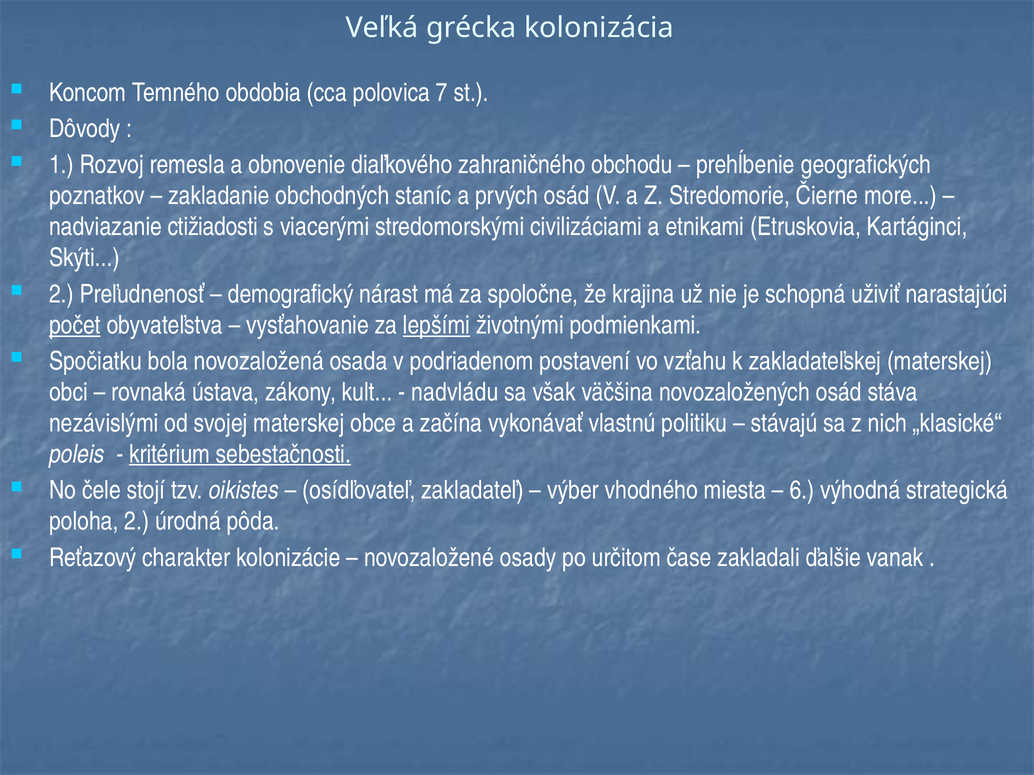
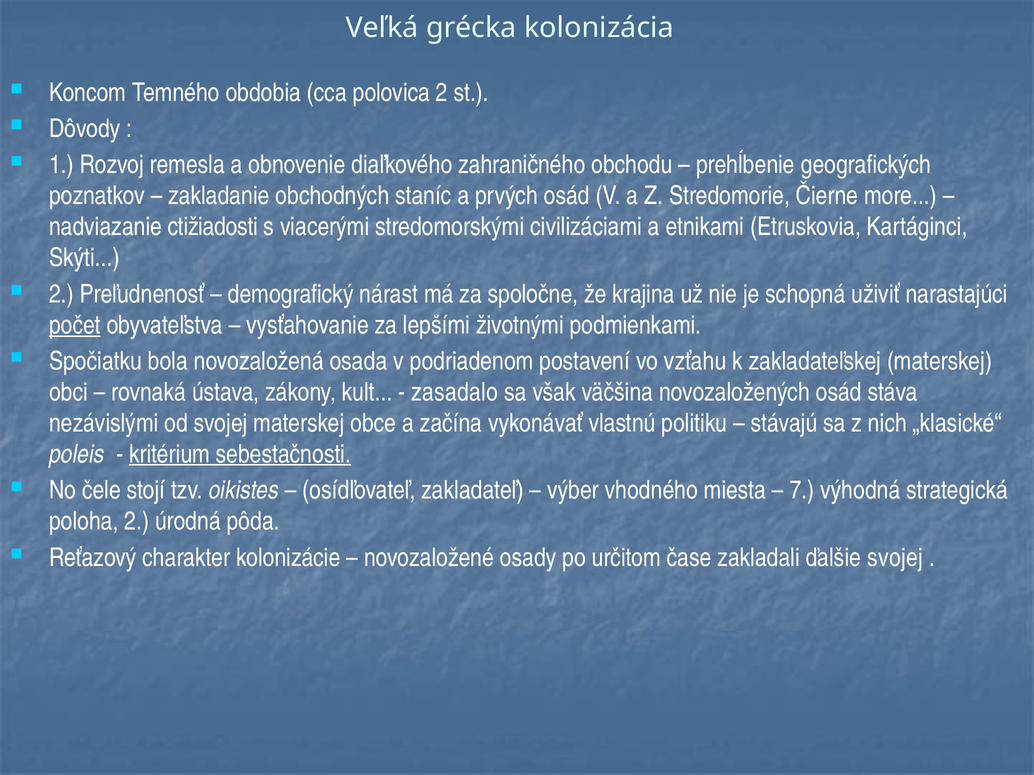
polovica 7: 7 -> 2
lepšími underline: present -> none
nadvládu: nadvládu -> zasadalo
6: 6 -> 7
ďalšie vanak: vanak -> svojej
